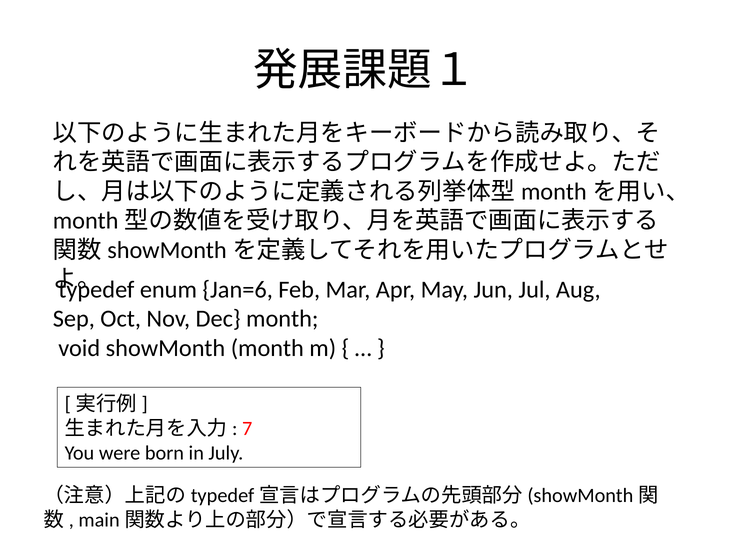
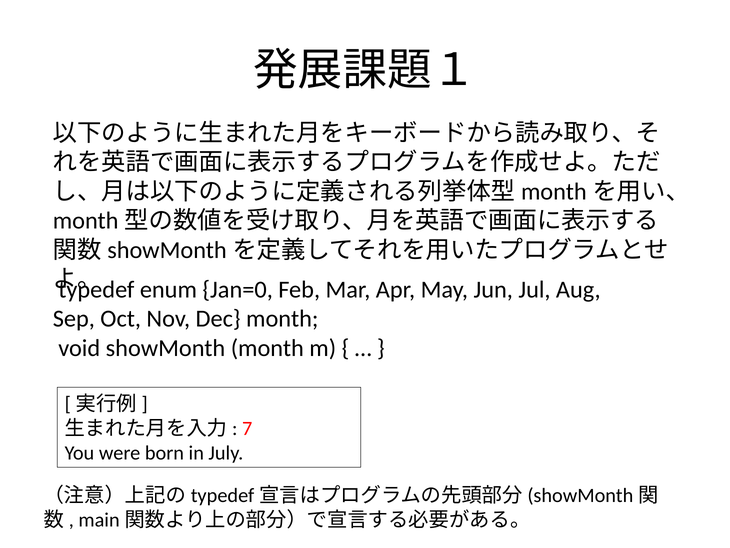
Jan=6: Jan=6 -> Jan=0
